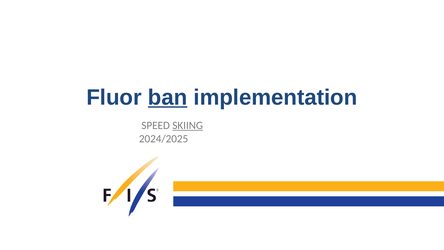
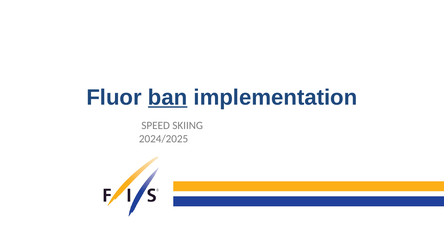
SKIING underline: present -> none
